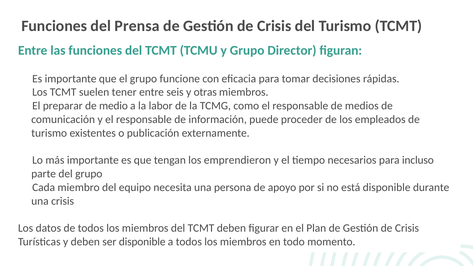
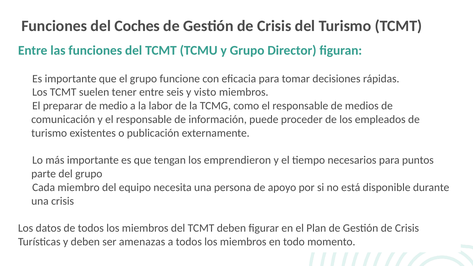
Prensa: Prensa -> Coches
otras: otras -> visto
incluso: incluso -> puntos
ser disponible: disponible -> amenazas
